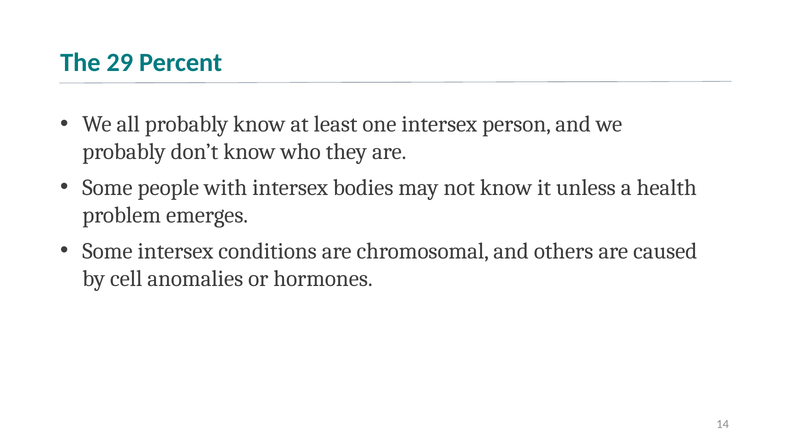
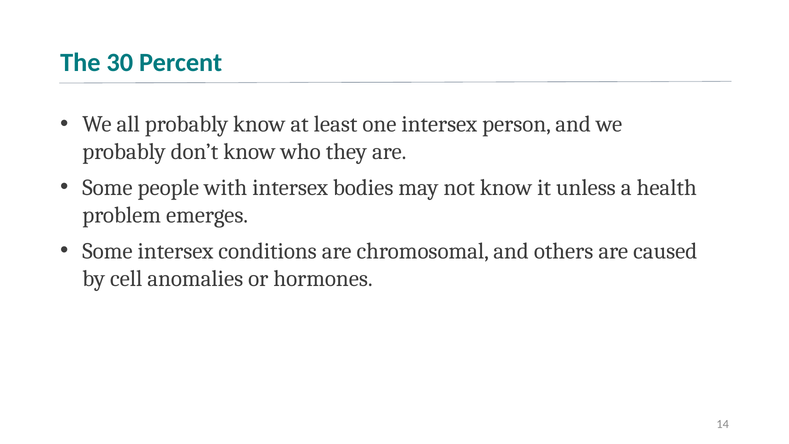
29: 29 -> 30
